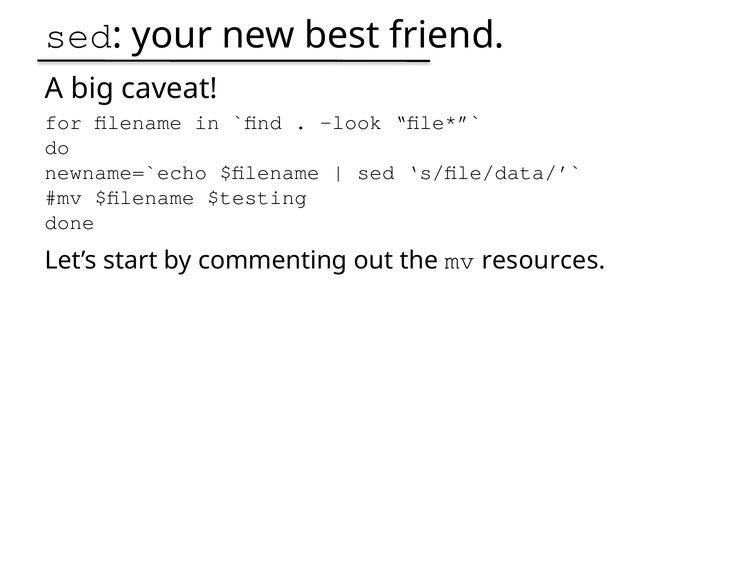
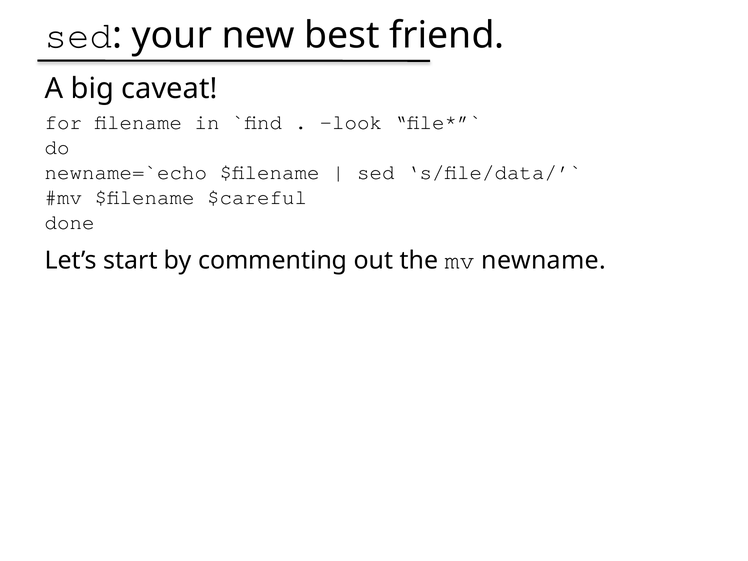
$testing: $testing -> $careful
resources: resources -> newname
